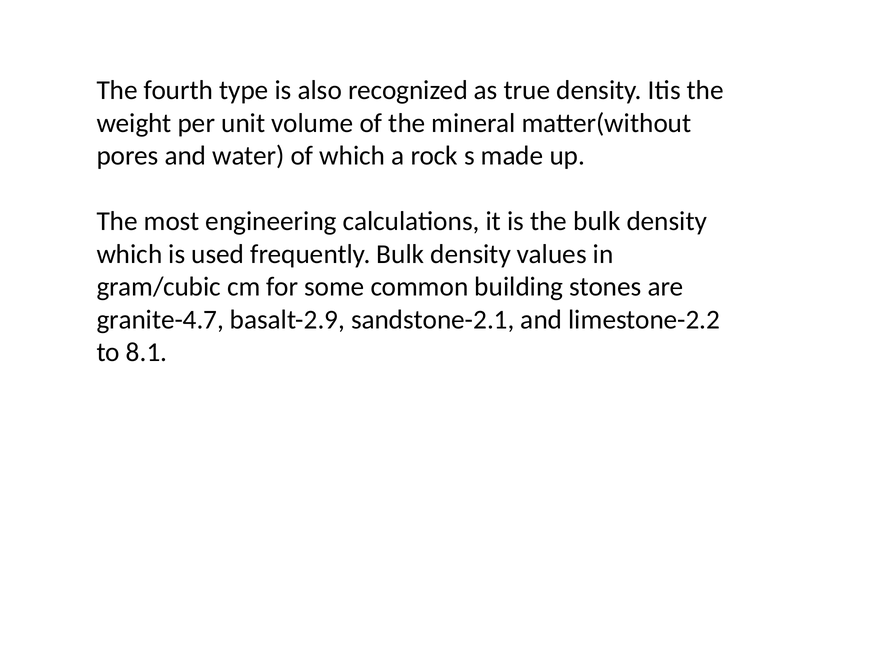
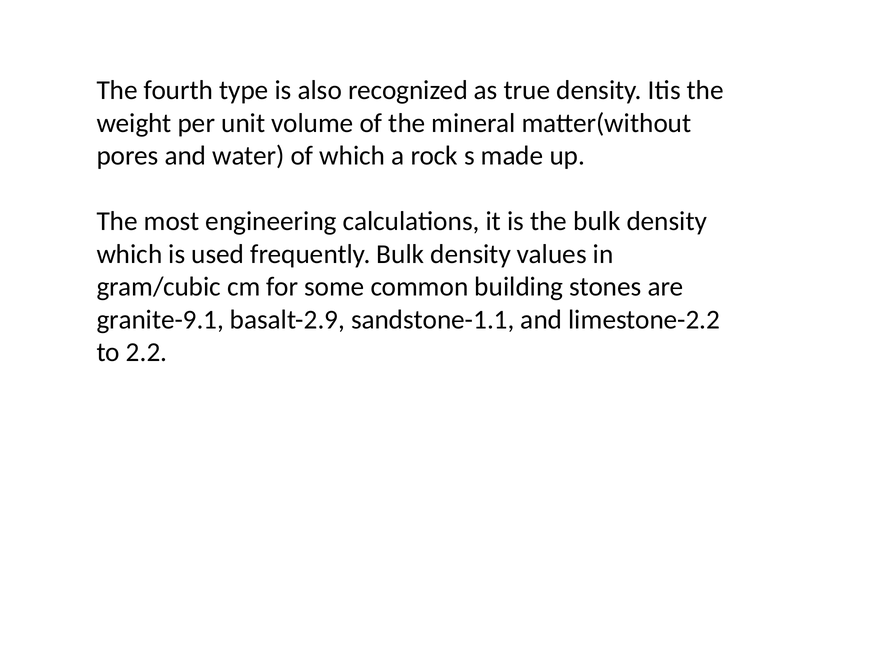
granite-4.7: granite-4.7 -> granite-9.1
sandstone-2.1: sandstone-2.1 -> sandstone-1.1
8.1: 8.1 -> 2.2
